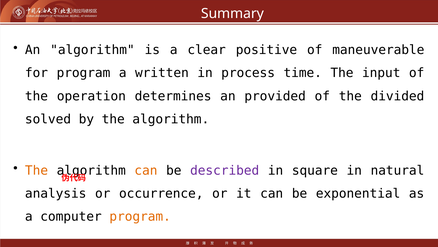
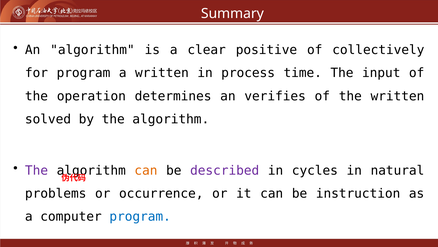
maneuverable: maneuverable -> collectively
provided: provided -> verifies
the divided: divided -> written
The at (37, 170) colour: orange -> purple
square: square -> cycles
analysis: analysis -> problems
exponential: exponential -> instruction
program at (140, 216) colour: orange -> blue
